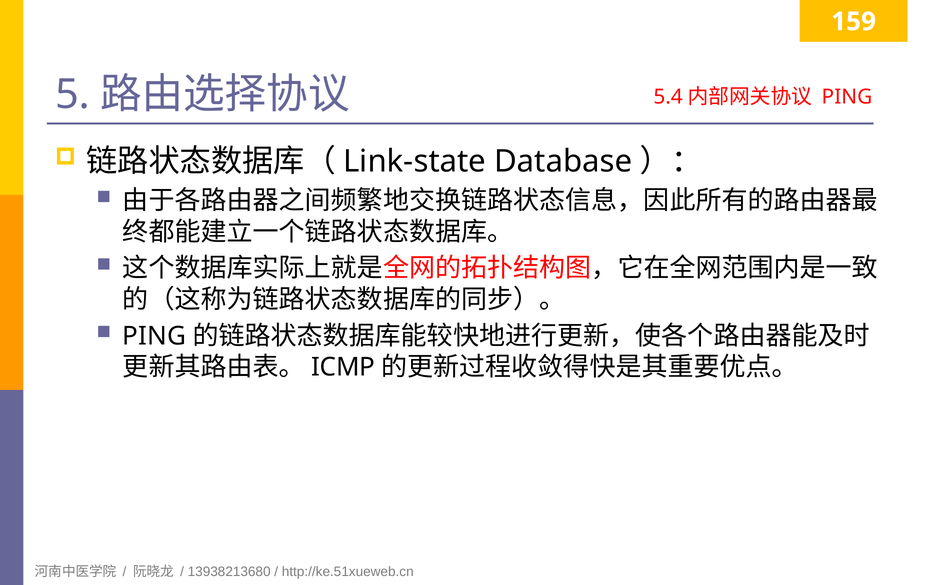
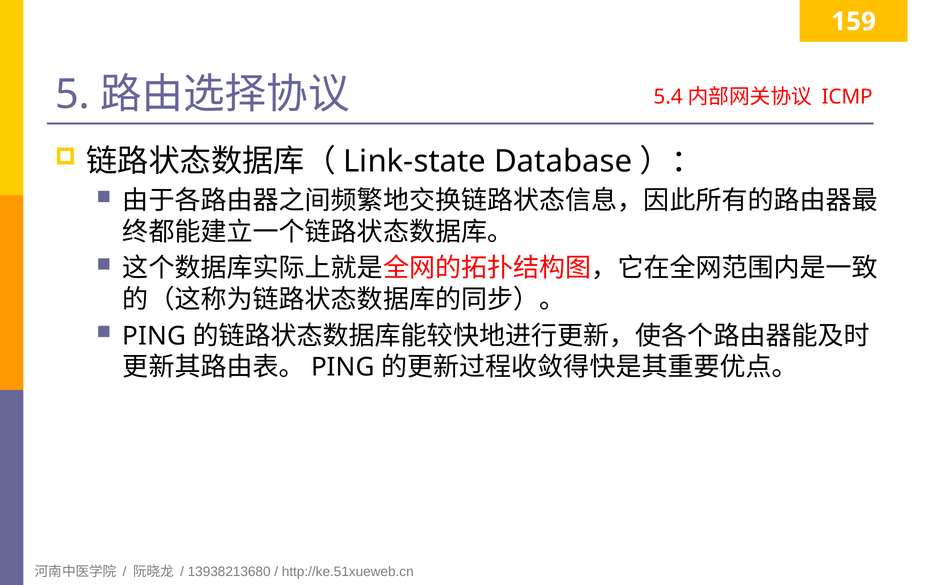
PING at (847, 97): PING -> ICMP
ICMP at (343, 367): ICMP -> PING
